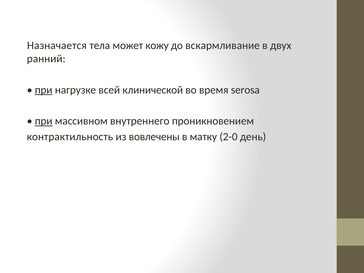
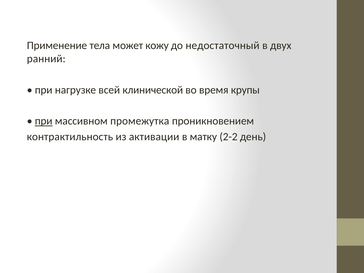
Назначается: Назначается -> Применение
вскармливание: вскармливание -> недостаточный
при at (44, 90) underline: present -> none
serosa: serosa -> крупы
внутреннего: внутреннего -> промежутка
вовлечены: вовлечены -> активации
2-0: 2-0 -> 2-2
